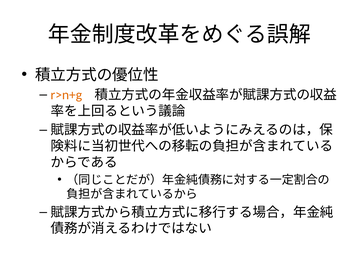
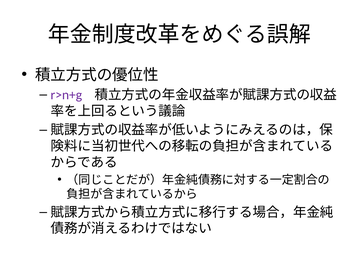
r>n+g colour: orange -> purple
